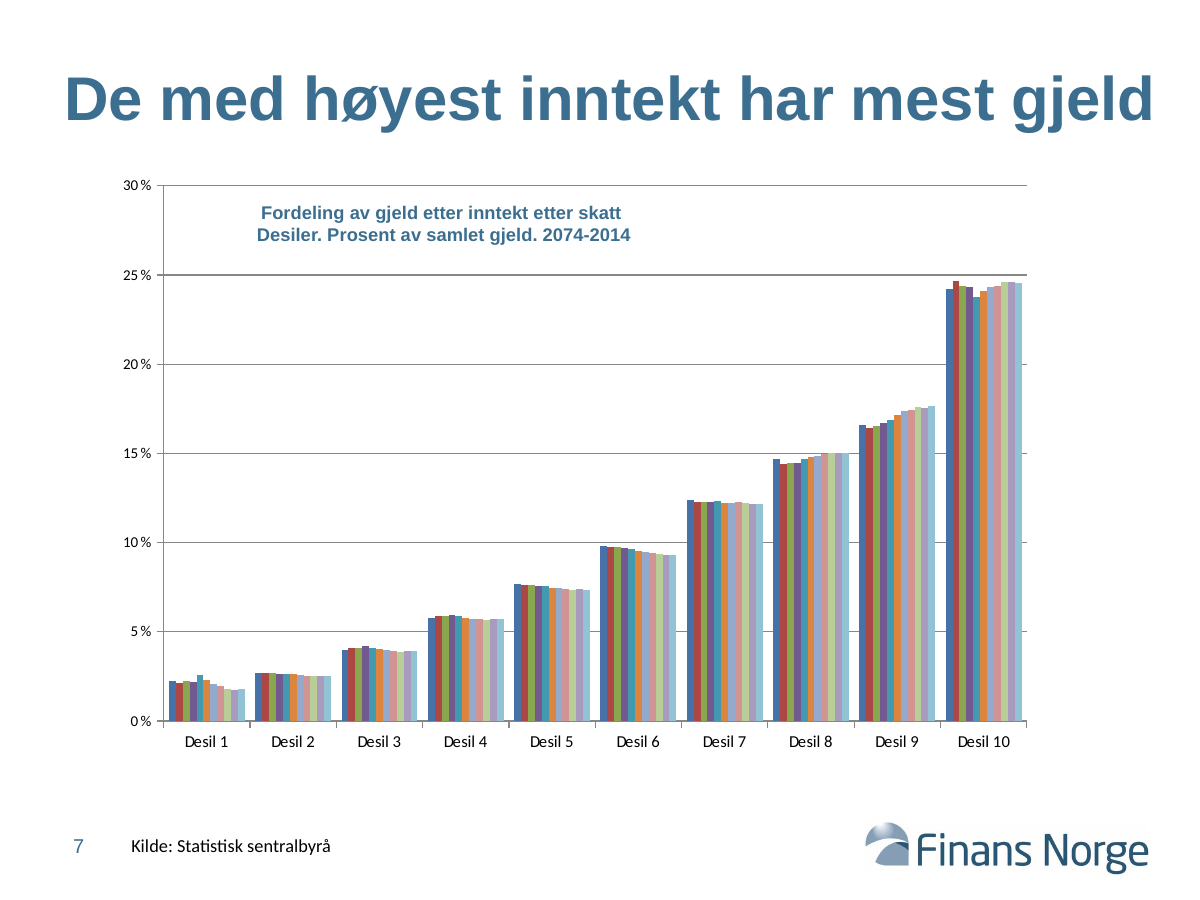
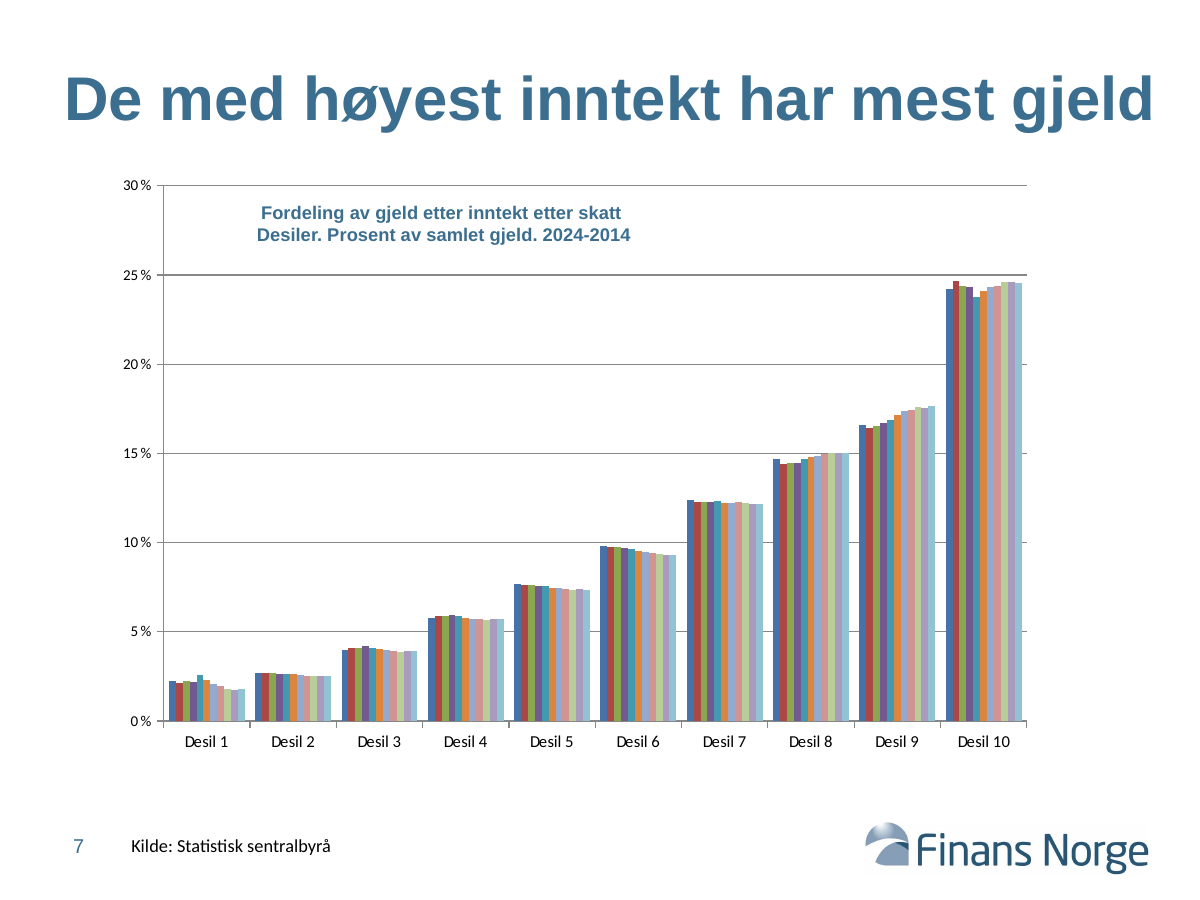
2074-2014: 2074-2014 -> 2024-2014
